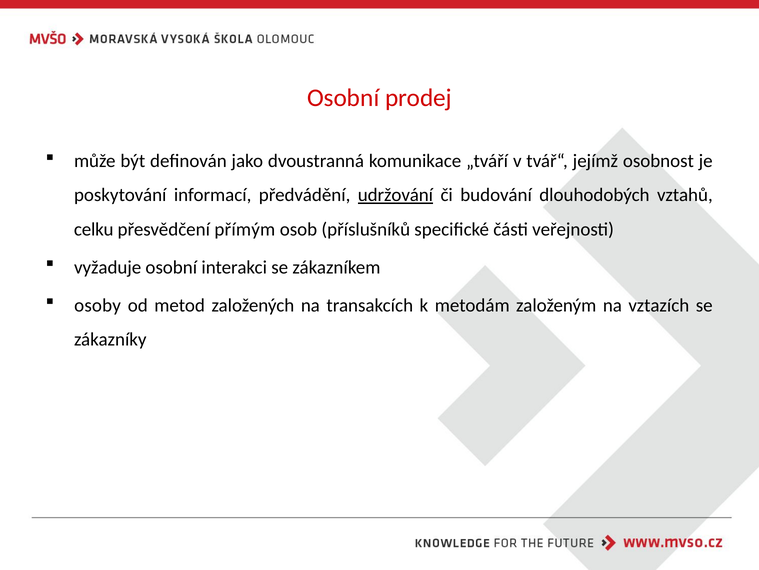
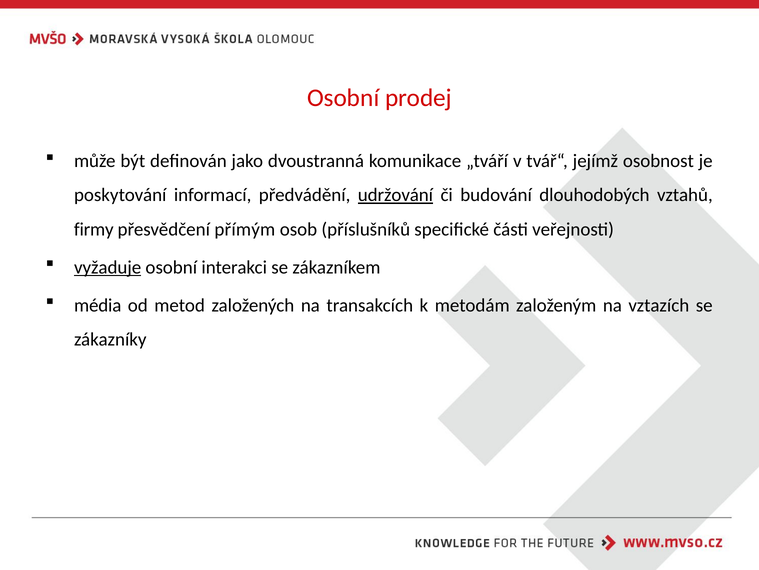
celku: celku -> firmy
vyžaduje underline: none -> present
osoby: osoby -> média
